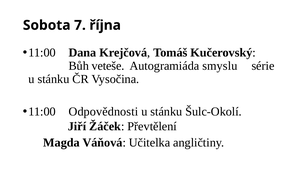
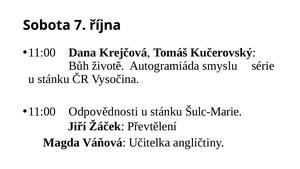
veteše: veteše -> životě
Šulc-Okolí: Šulc-Okolí -> Šulc-Marie
